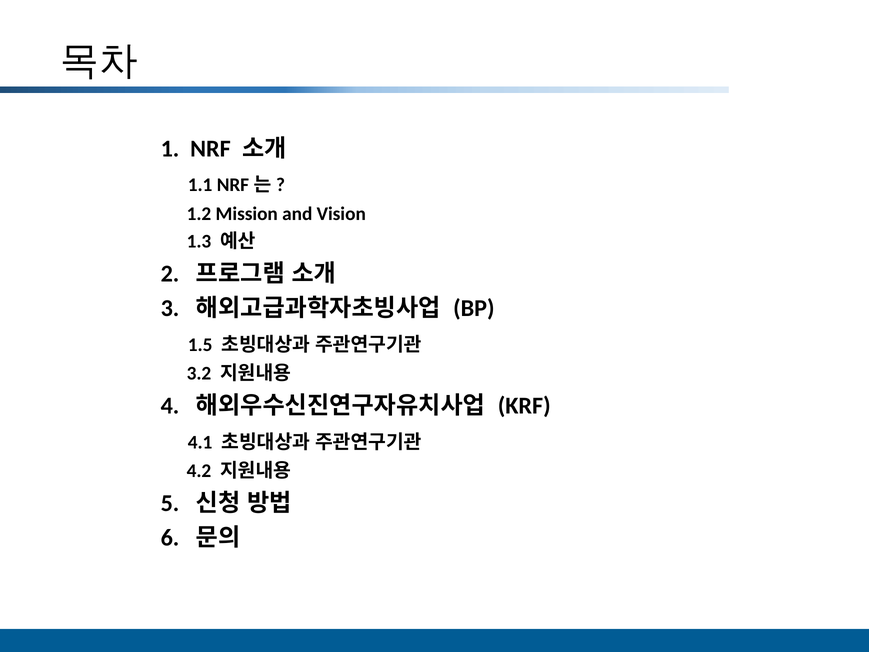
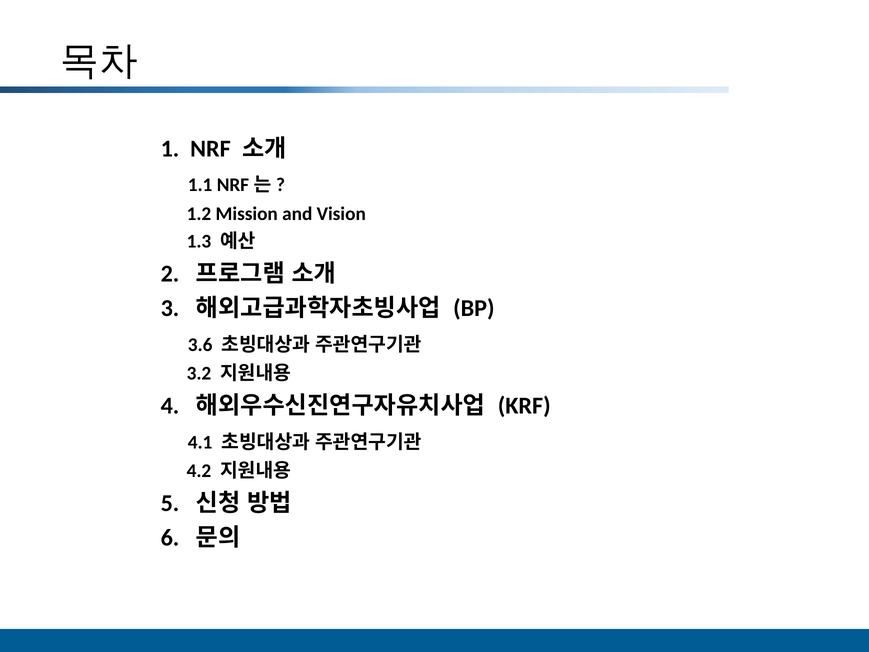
1.5: 1.5 -> 3.6
